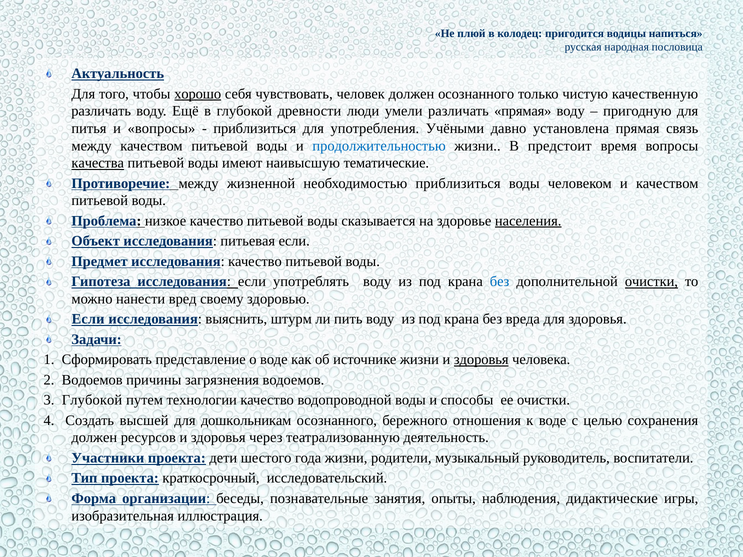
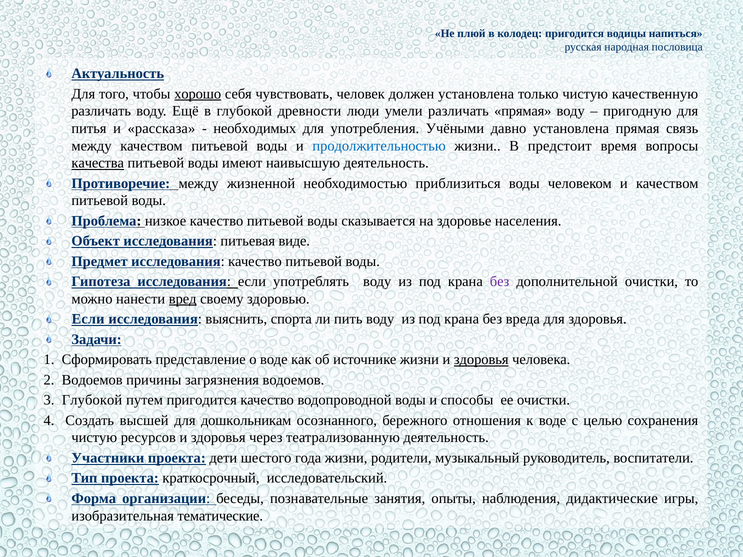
должен осознанного: осознанного -> установлена
и вопросы: вопросы -> рассказа
приблизиться at (255, 129): приблизиться -> необходимых
наивысшую тематические: тематические -> деятельность
населения underline: present -> none
питьевая если: если -> виде
без at (500, 282) colour: blue -> purple
очистки at (651, 282) underline: present -> none
вред underline: none -> present
штурм: штурм -> спорта
путем технологии: технологии -> пригодится
должен at (94, 438): должен -> чистую
иллюстрация: иллюстрация -> тематические
